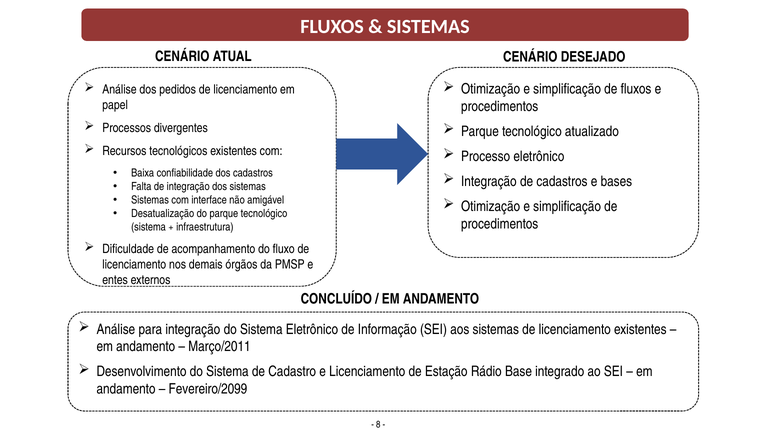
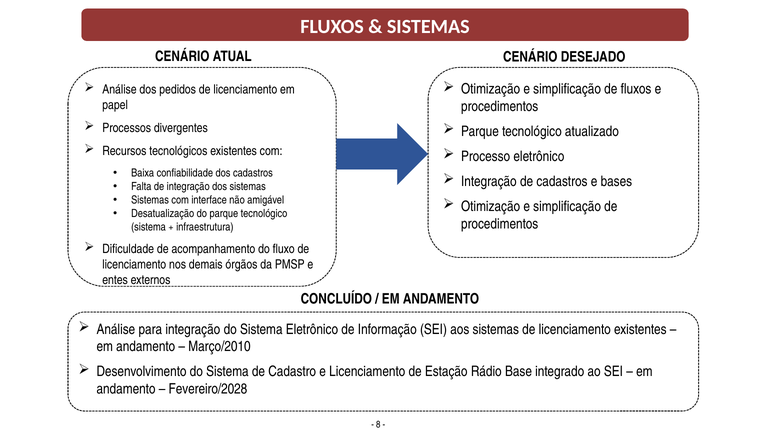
Março/2011: Março/2011 -> Março/2010
Fevereiro/2099: Fevereiro/2099 -> Fevereiro/2028
